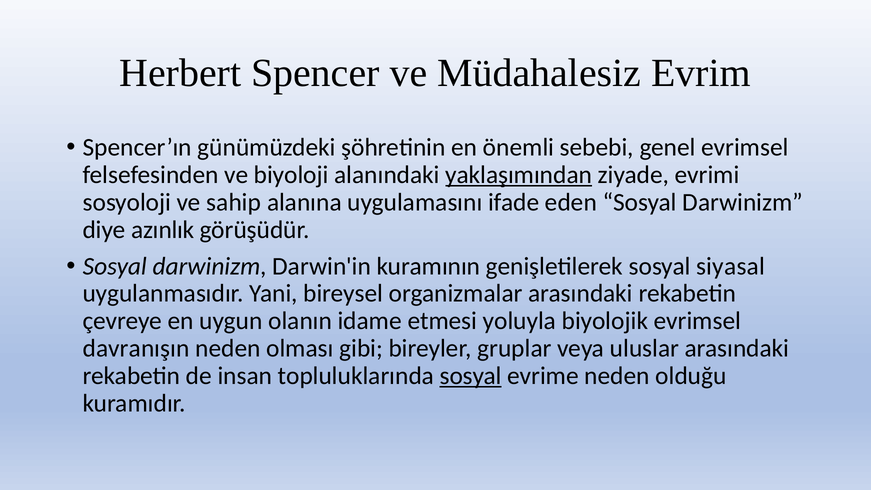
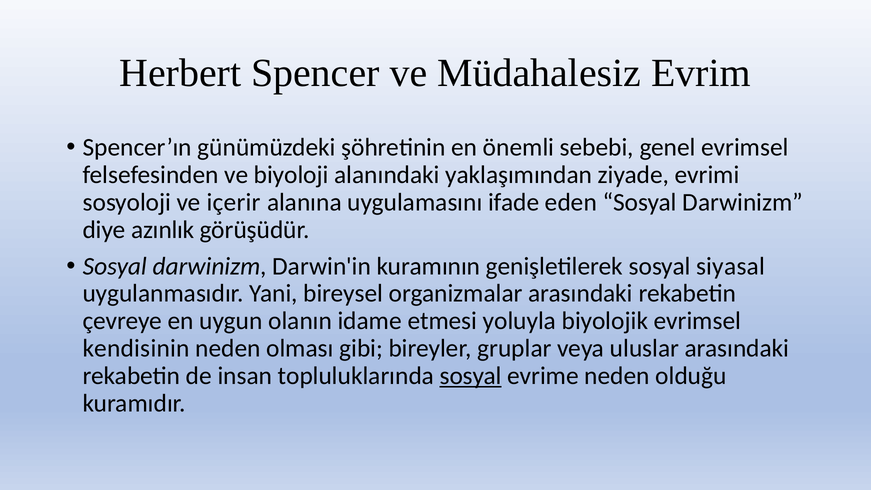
yaklaşımından underline: present -> none
sahip: sahip -> içerir
davranışın: davranışın -> kendisinin
